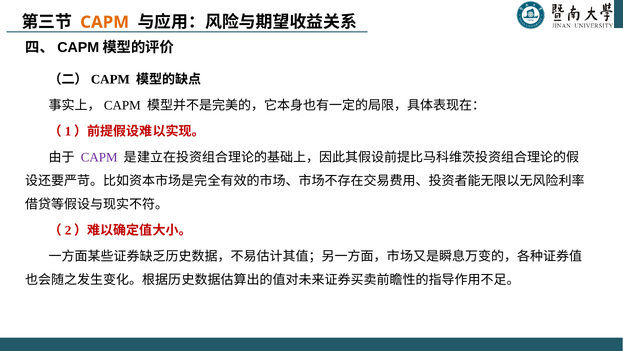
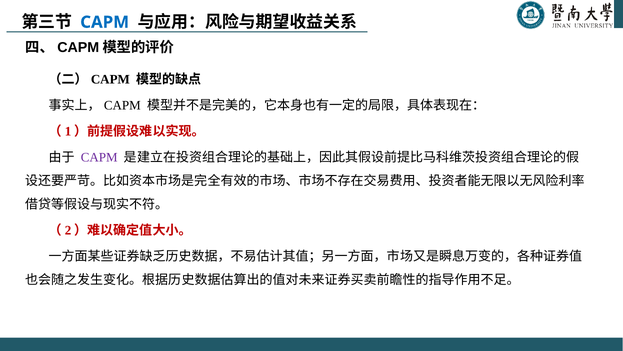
CAPM at (105, 22) colour: orange -> blue
